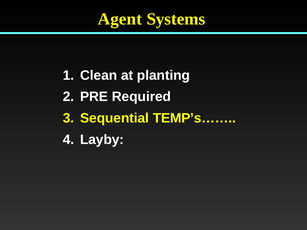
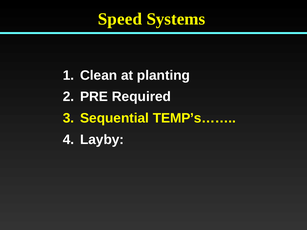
Agent: Agent -> Speed
